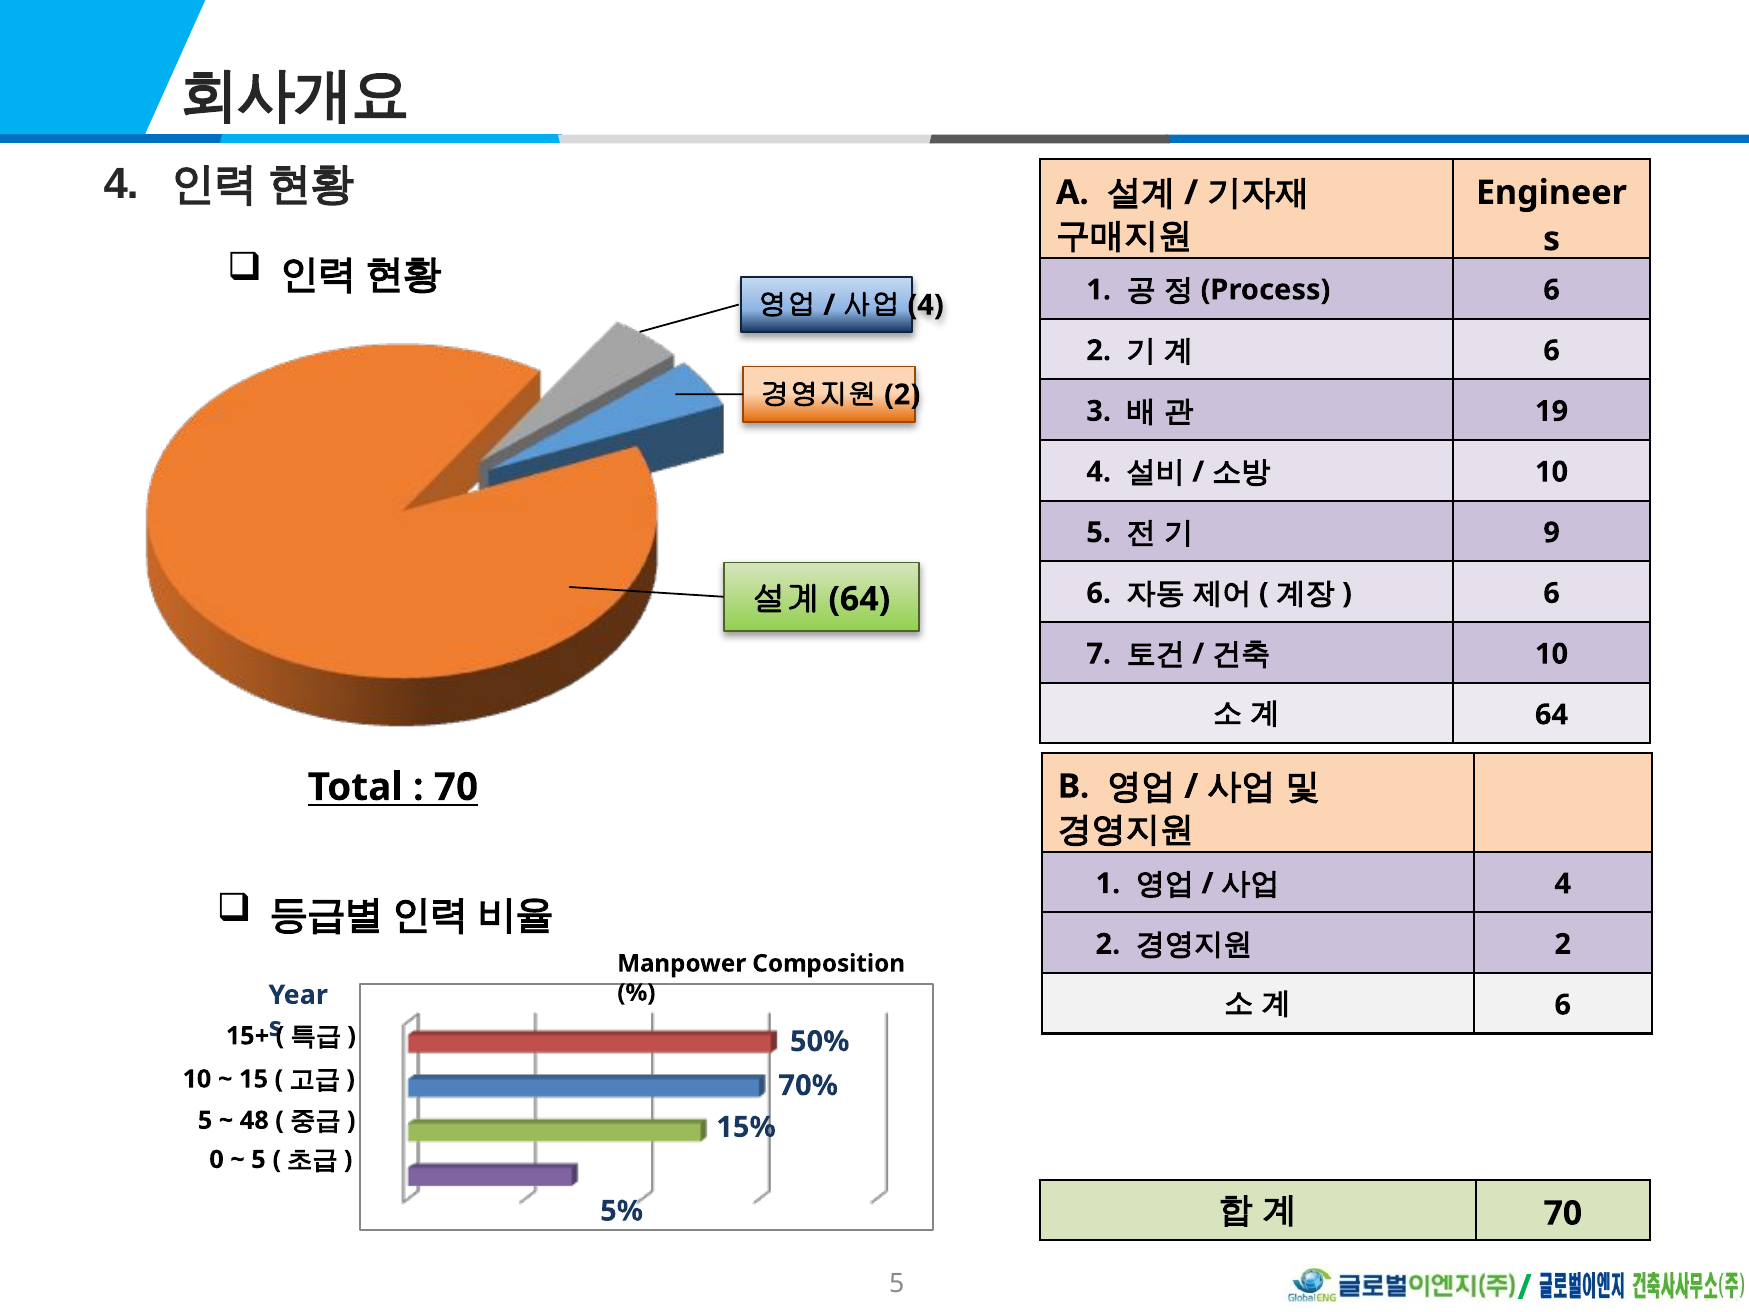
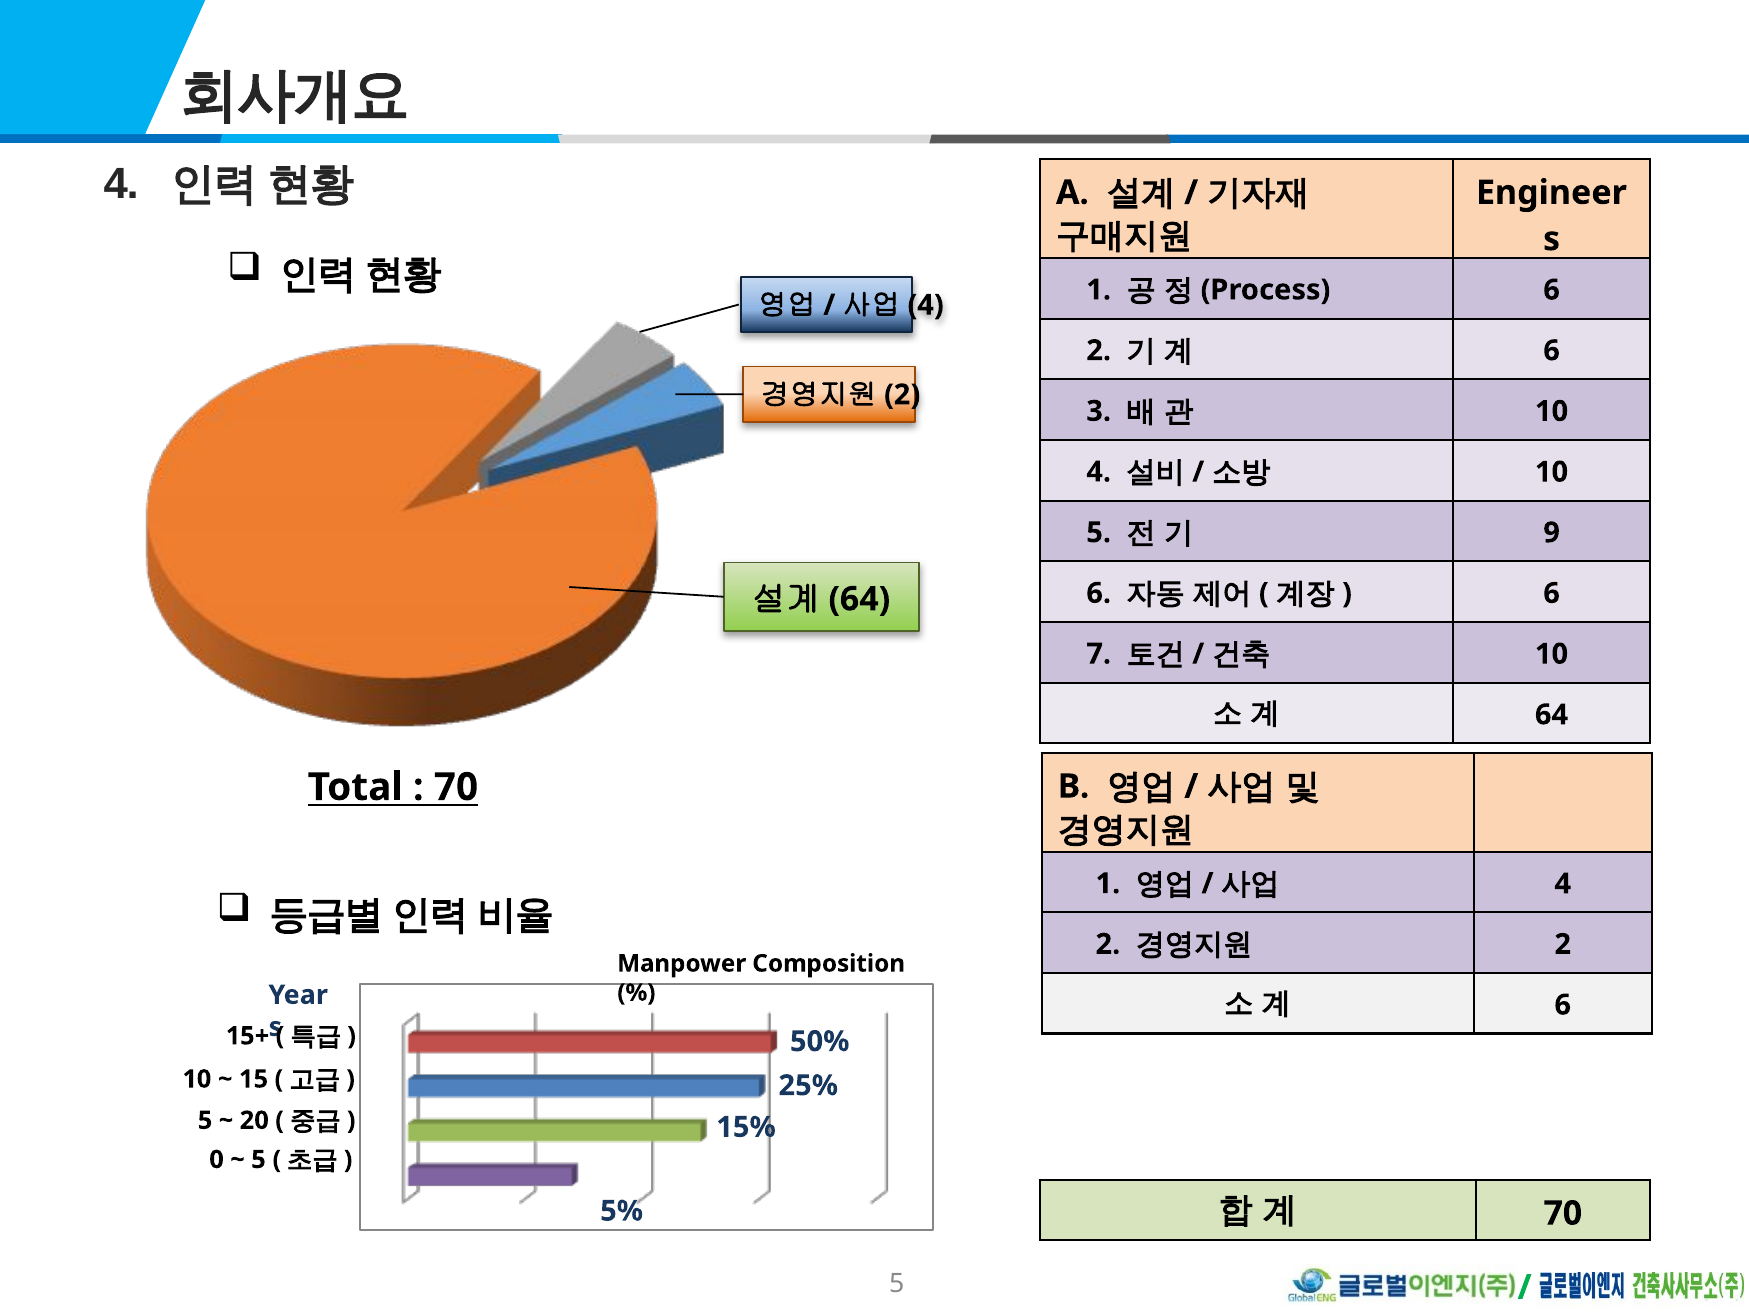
19 at (1552, 411): 19 -> 10
70%: 70% -> 25%
48: 48 -> 20
